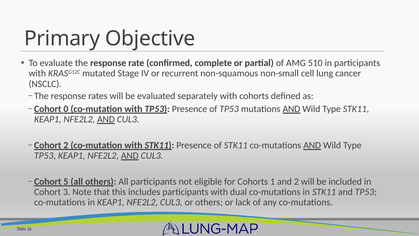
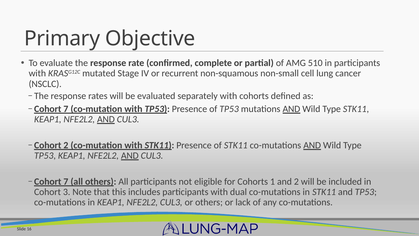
0 at (66, 109): 0 -> 7
5 at (66, 181): 5 -> 7
